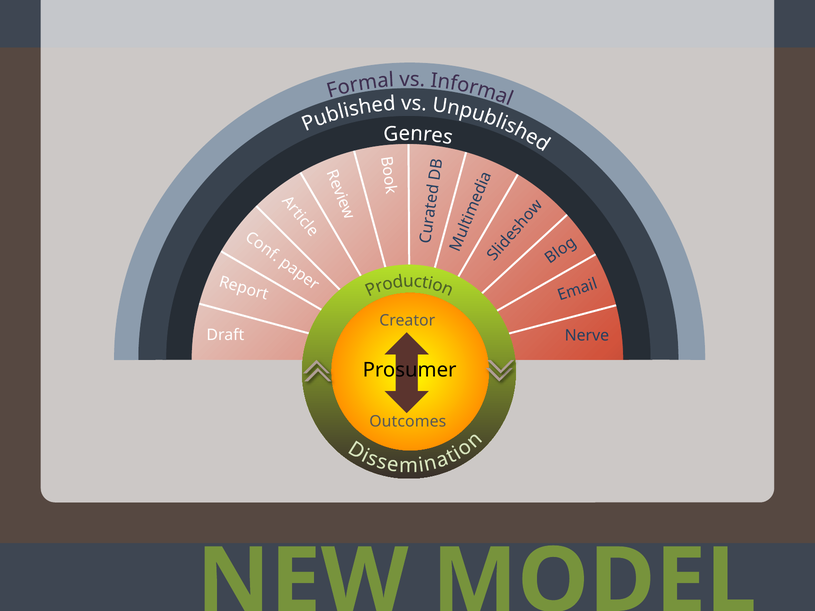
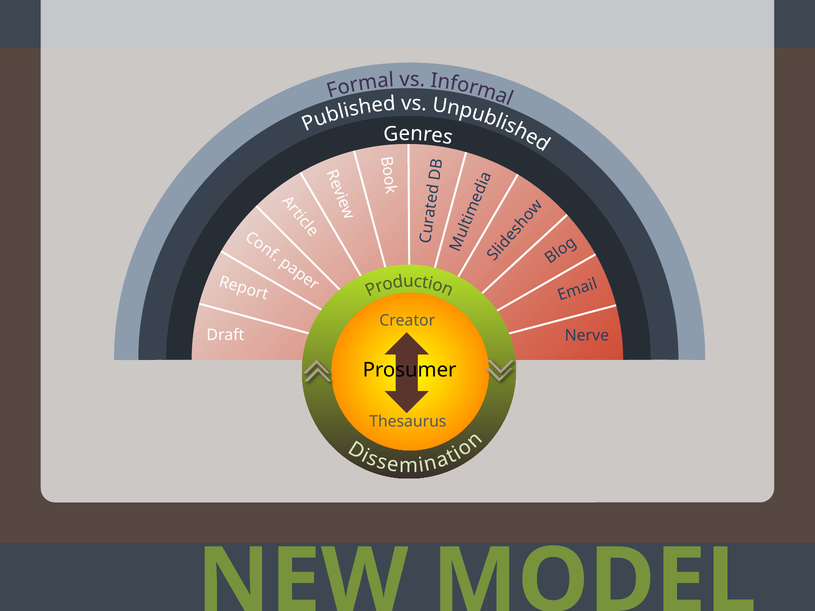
Outcomes: Outcomes -> Thesaurus
